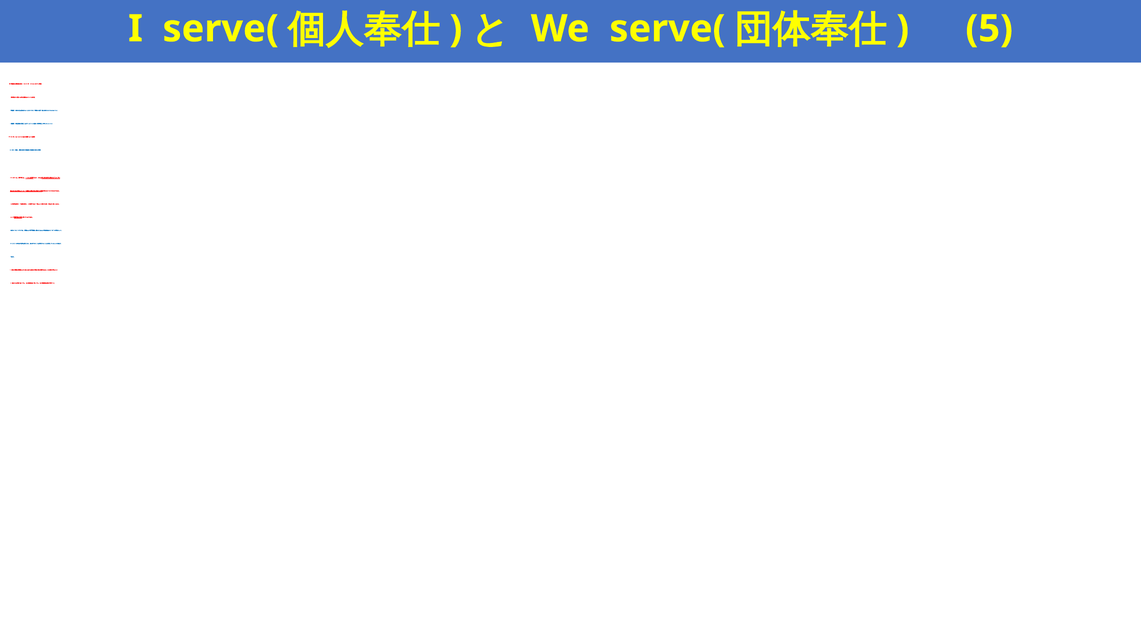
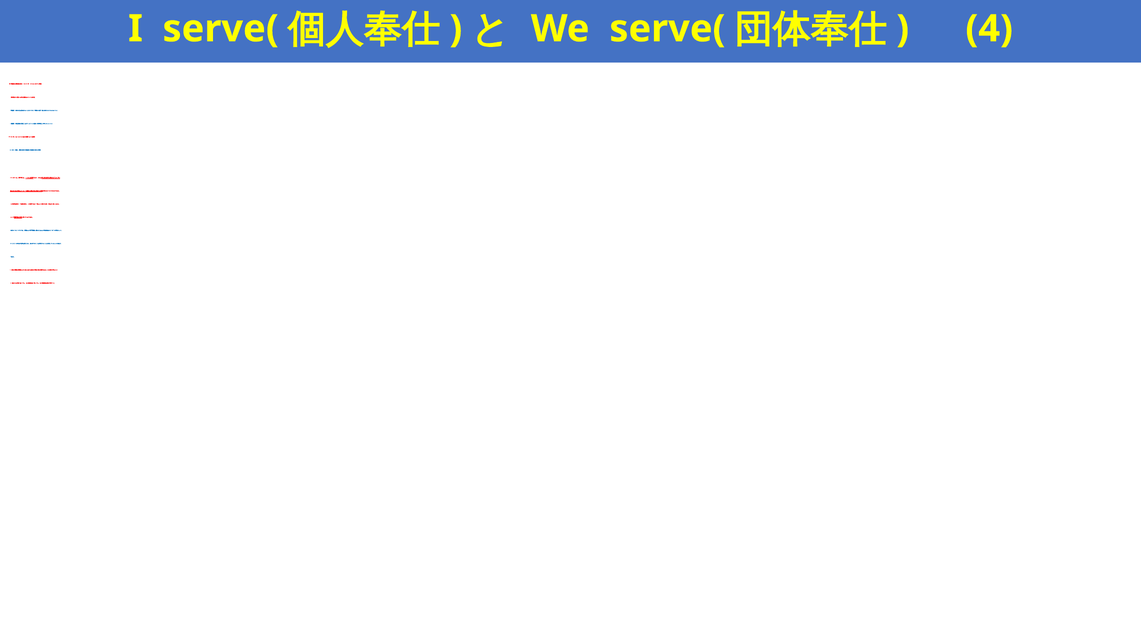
5: 5 -> 4
